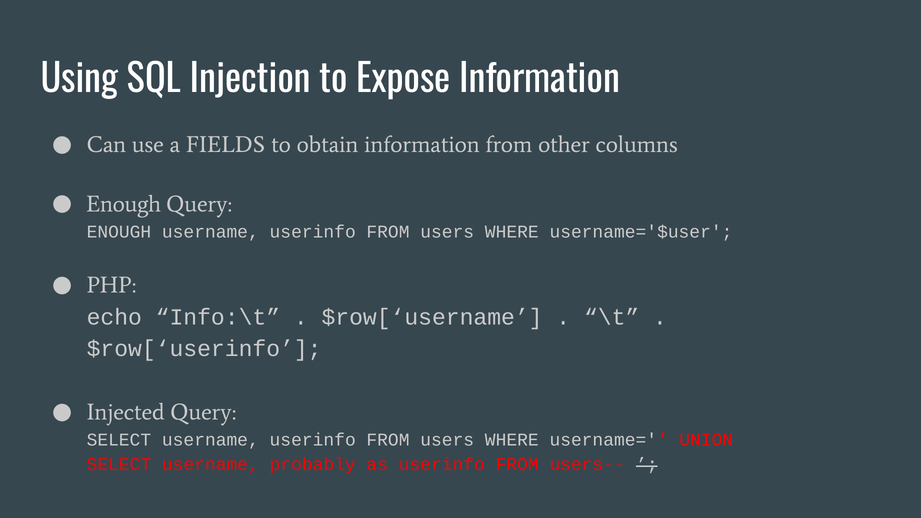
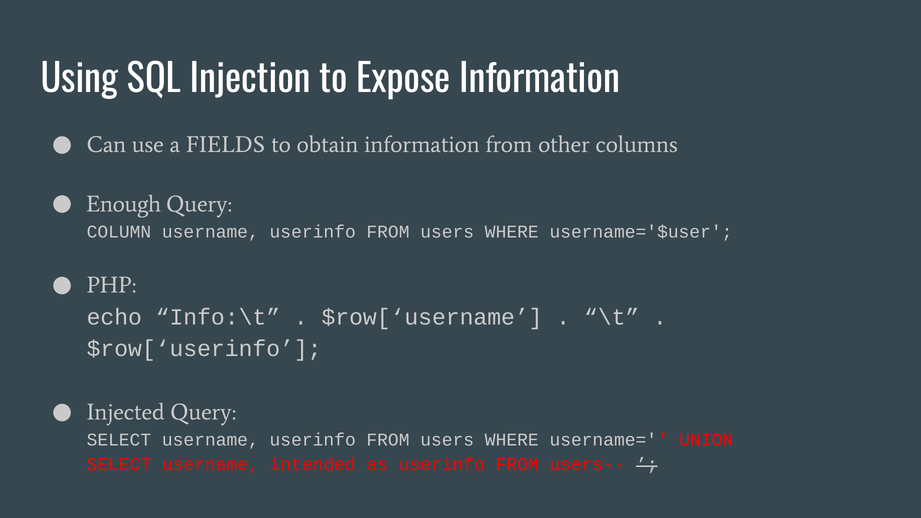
ENOUGH at (119, 232): ENOUGH -> COLUMN
probably: probably -> intended
